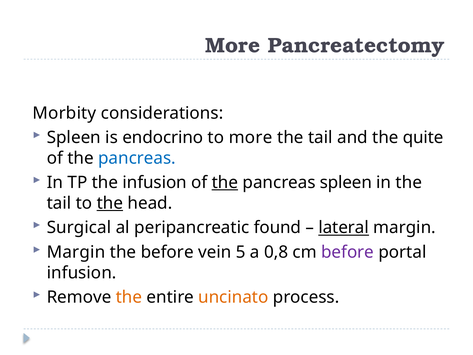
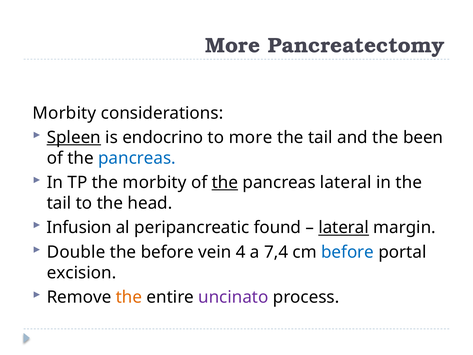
Spleen at (74, 137) underline: none -> present
quite: quite -> been
the infusion: infusion -> morbity
pancreas spleen: spleen -> lateral
the at (110, 203) underline: present -> none
Surgical: Surgical -> Infusion
Margin at (76, 252): Margin -> Double
5: 5 -> 4
0,8: 0,8 -> 7,4
before at (348, 252) colour: purple -> blue
infusion at (82, 273): infusion -> excision
uncinato colour: orange -> purple
